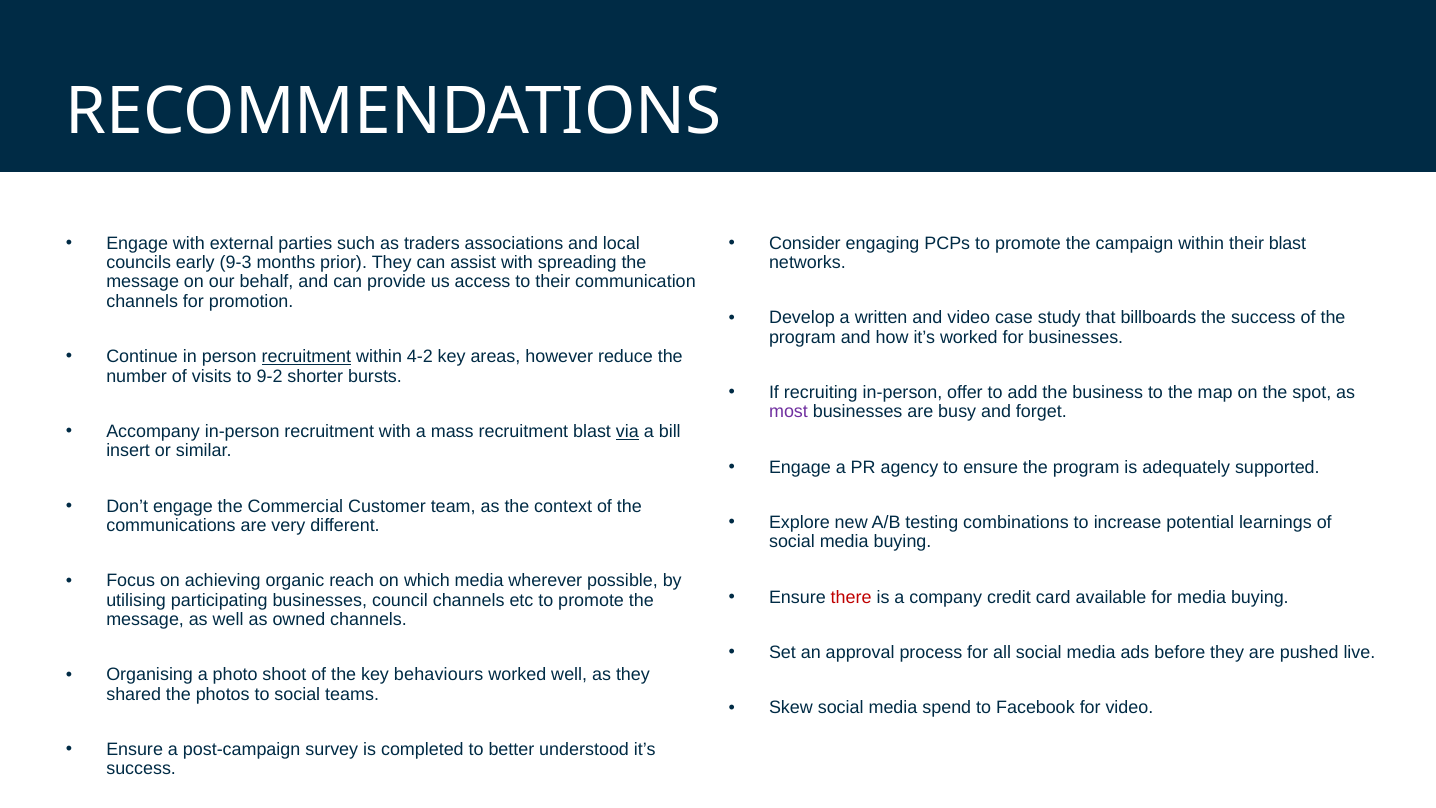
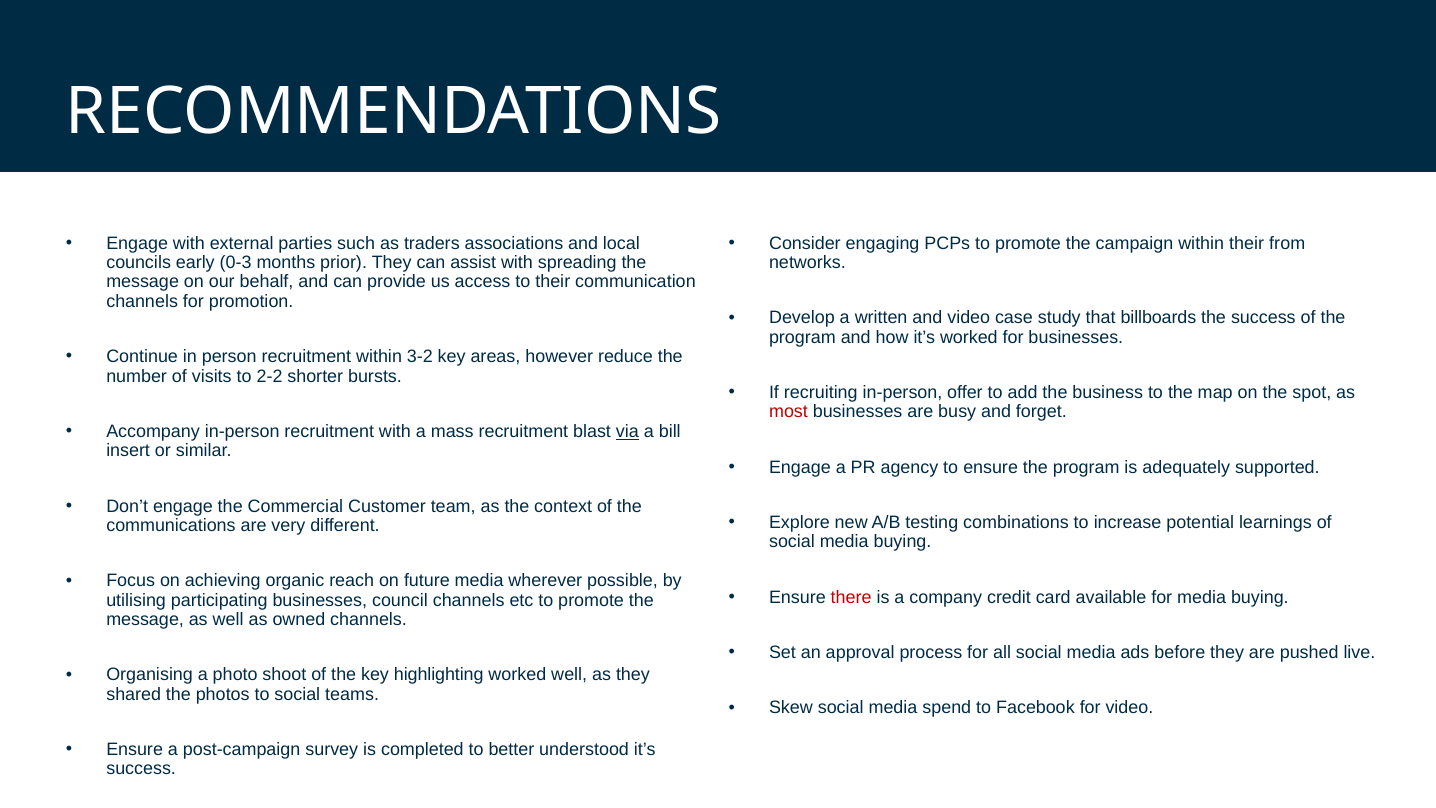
their blast: blast -> from
9-3: 9-3 -> 0-3
recruitment at (306, 357) underline: present -> none
4-2: 4-2 -> 3-2
9-2: 9-2 -> 2-2
most colour: purple -> red
which: which -> future
behaviours: behaviours -> highlighting
